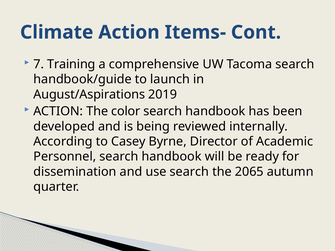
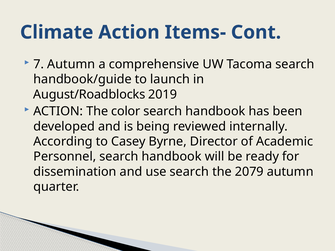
7 Training: Training -> Autumn
August/Aspirations: August/Aspirations -> August/Roadblocks
2065: 2065 -> 2079
